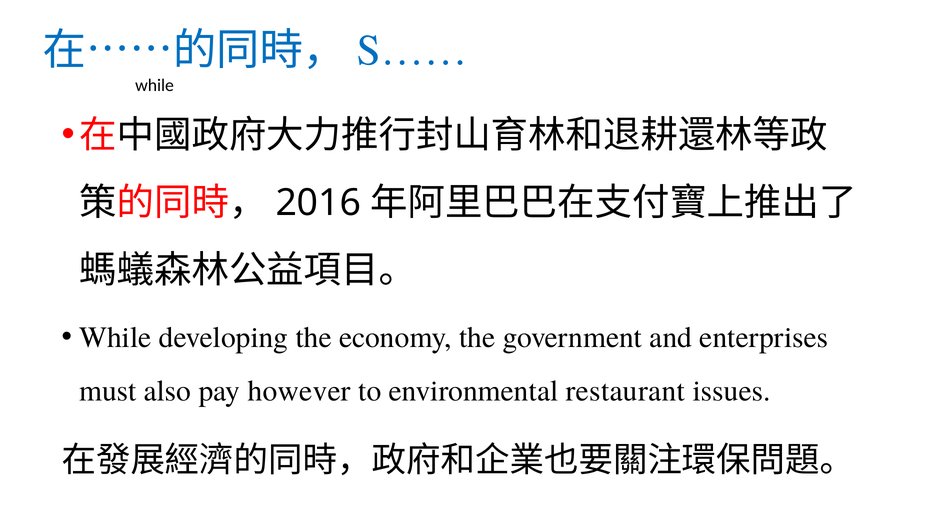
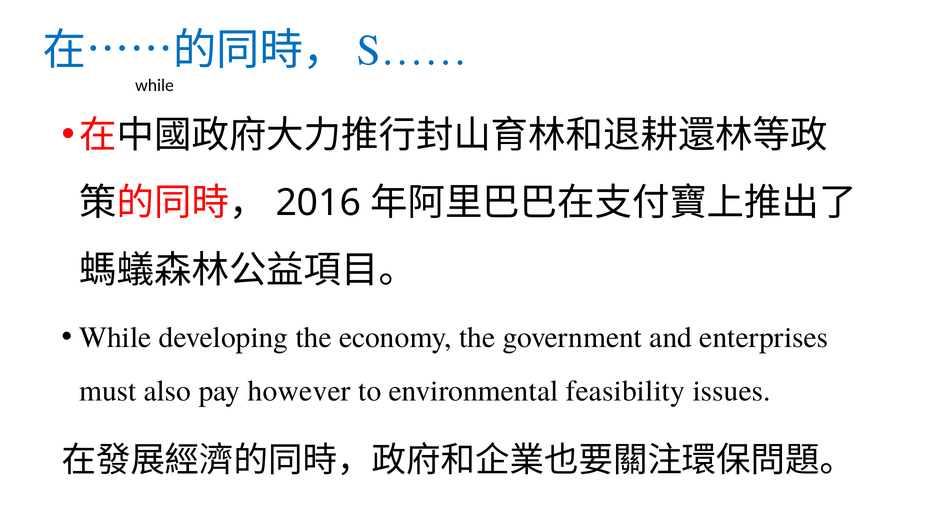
restaurant: restaurant -> feasibility
